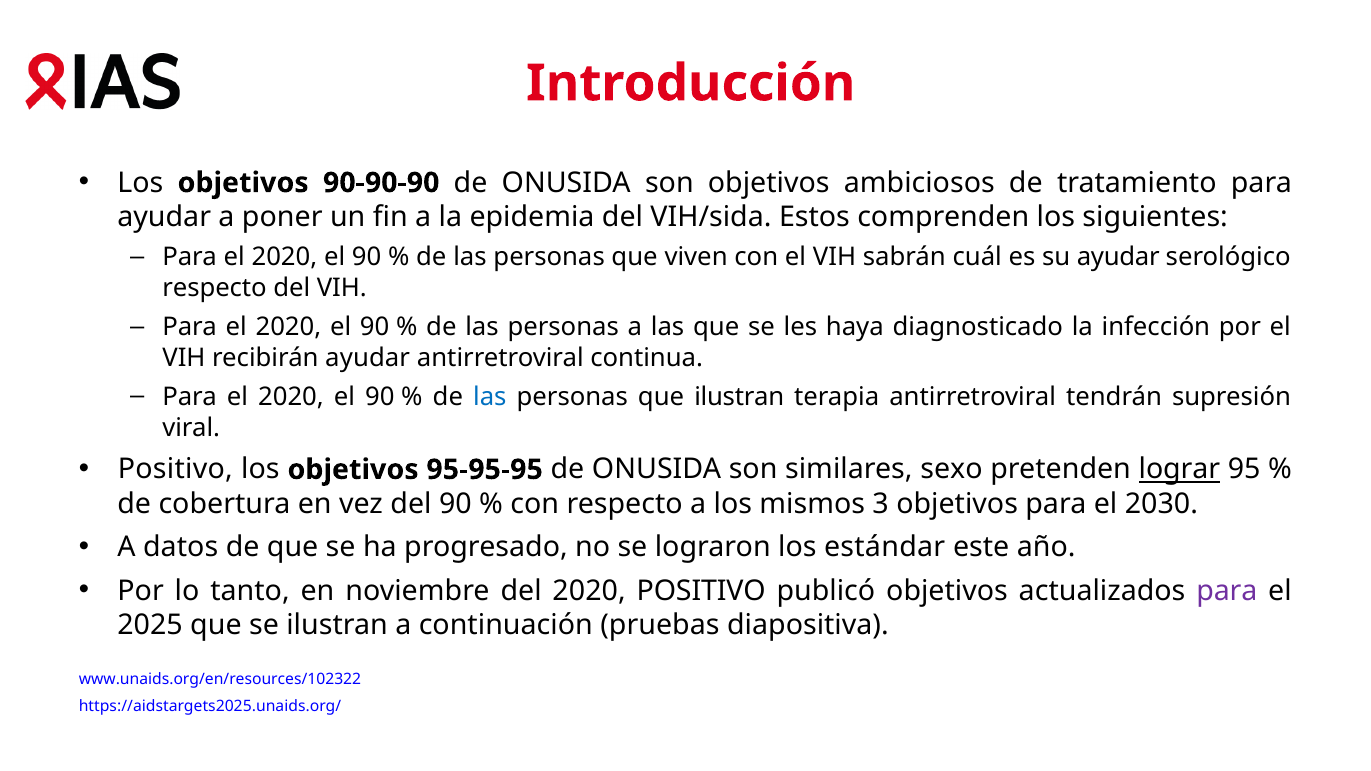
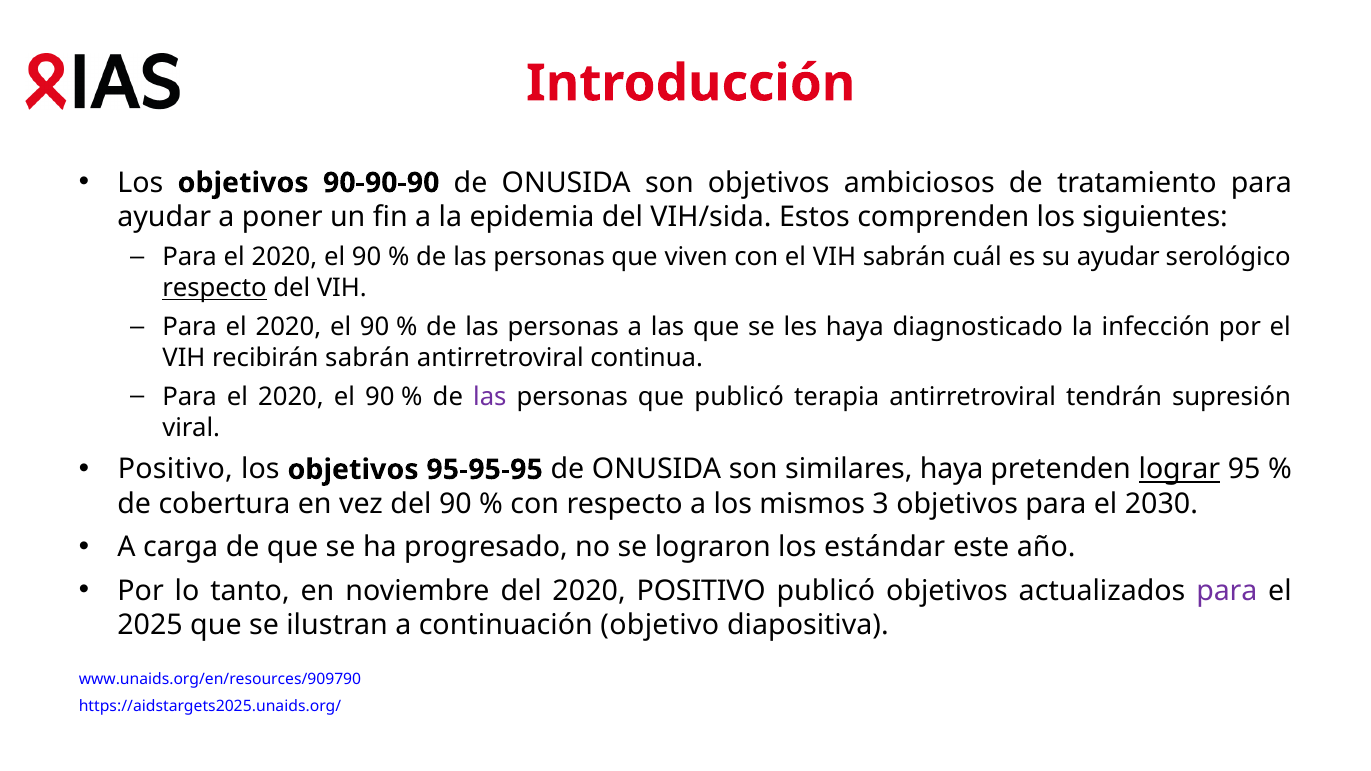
respecto at (215, 288) underline: none -> present
recibirán ayudar: ayudar -> sabrán
las at (490, 397) colour: blue -> purple
que ilustran: ilustran -> publicó
similares sexo: sexo -> haya
datos: datos -> carga
pruebas: pruebas -> objetivo
www.unaids.org/en/resources/102322: www.unaids.org/en/resources/102322 -> www.unaids.org/en/resources/909790
